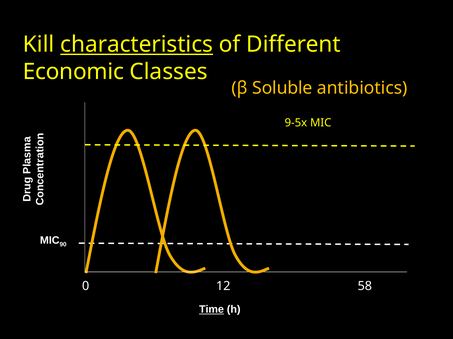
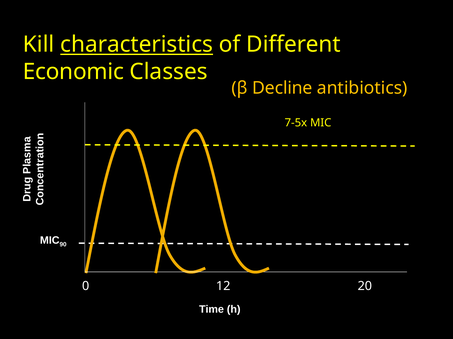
Soluble: Soluble -> Decline
9-5x: 9-5x -> 7-5x
58: 58 -> 20
Time underline: present -> none
